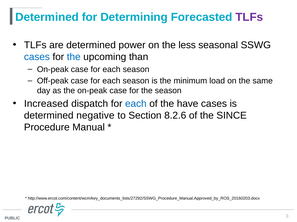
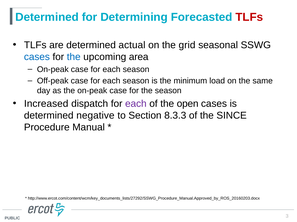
TLFs at (249, 17) colour: purple -> red
power: power -> actual
less: less -> grid
than: than -> area
each at (136, 104) colour: blue -> purple
have: have -> open
8.2.6: 8.2.6 -> 8.3.3
